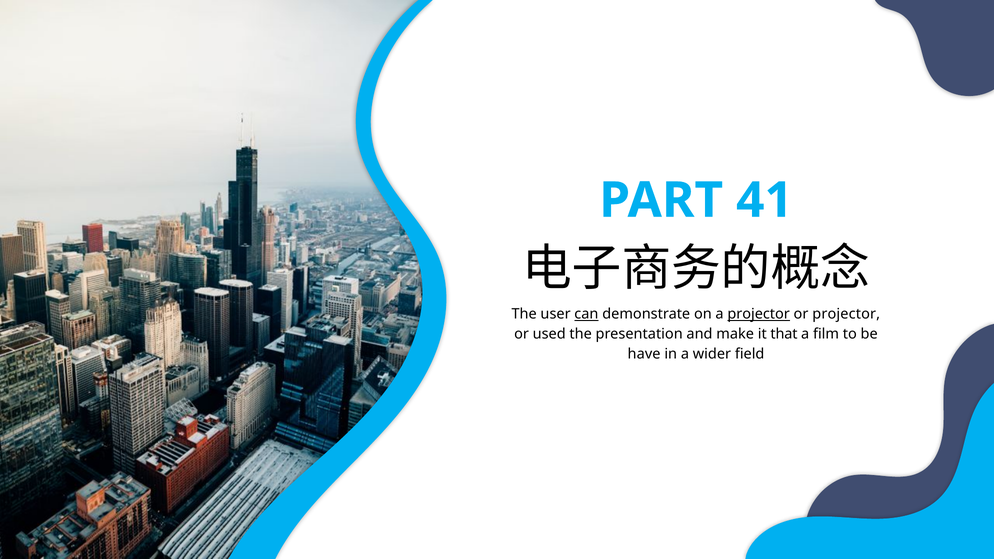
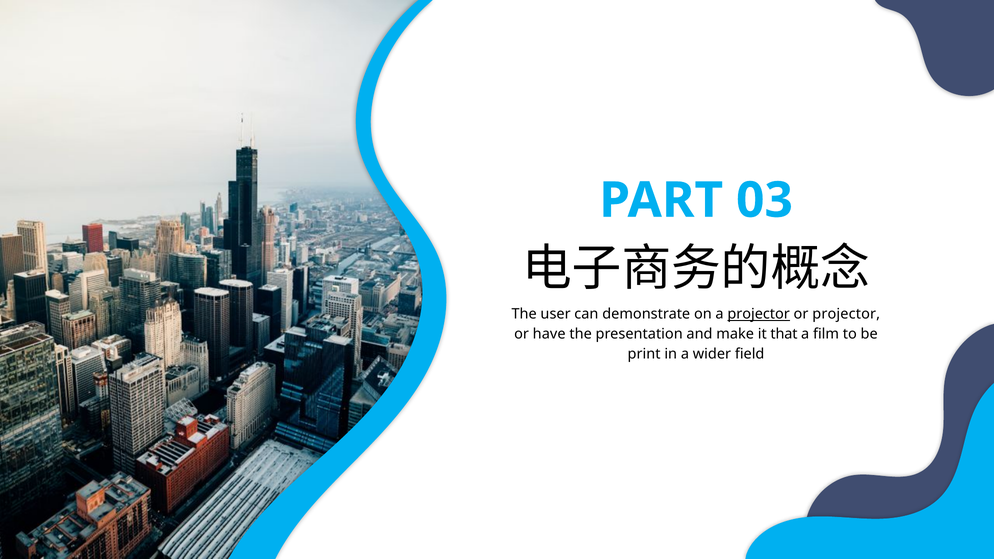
41: 41 -> 03
can underline: present -> none
used: used -> have
have: have -> print
